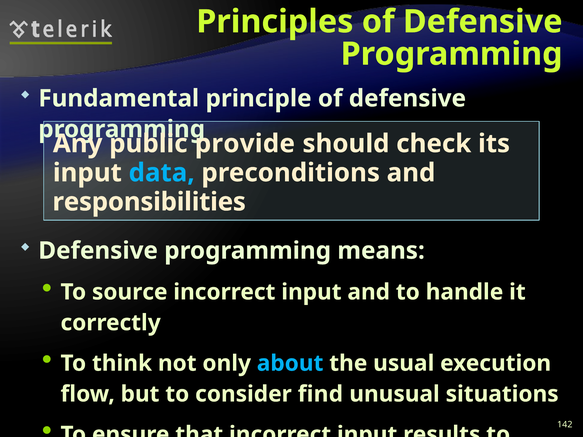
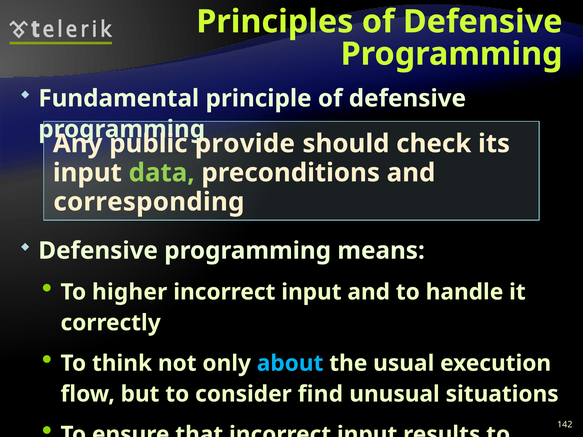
data colour: light blue -> light green
responsibilities: responsibilities -> corresponding
source: source -> higher
